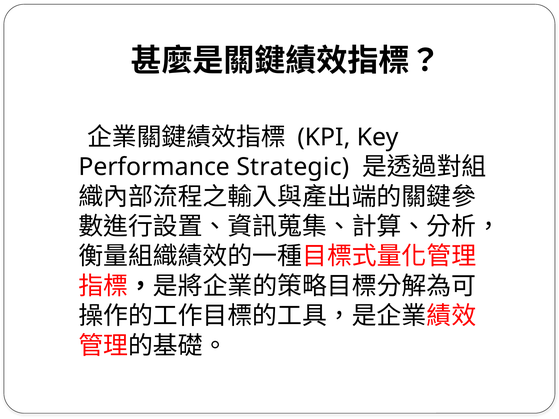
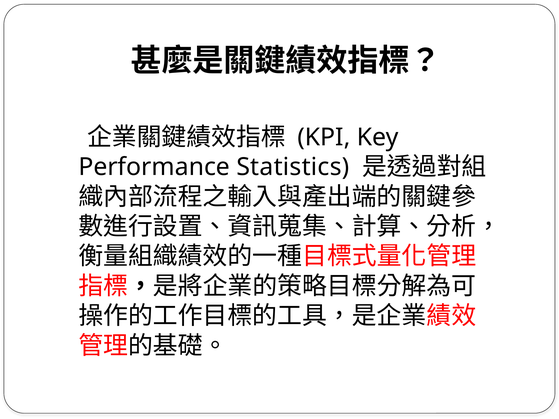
Strategic: Strategic -> Statistics
